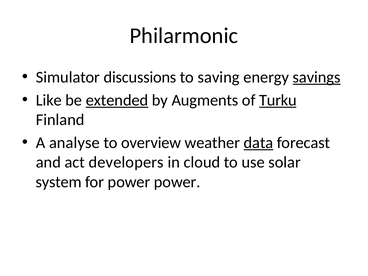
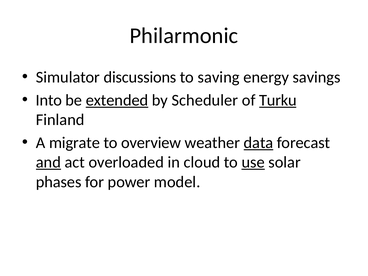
savings underline: present -> none
Like: Like -> Into
Augments: Augments -> Scheduler
analyse: analyse -> migrate
and underline: none -> present
developers: developers -> overloaded
use underline: none -> present
system: system -> phases
power power: power -> model
